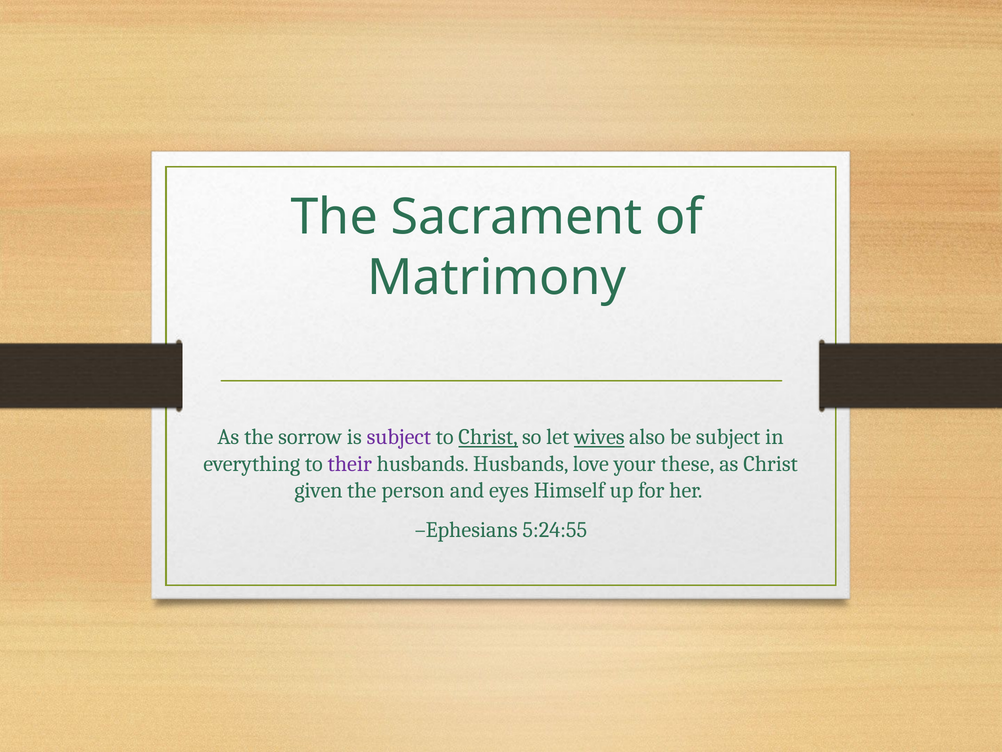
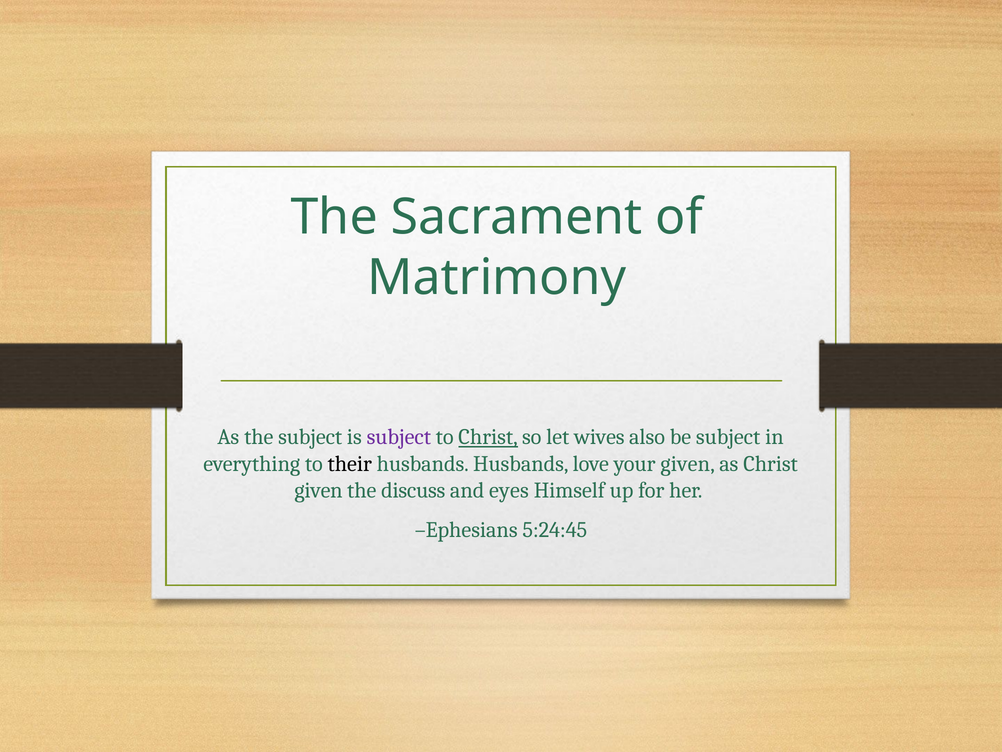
the sorrow: sorrow -> subject
wives underline: present -> none
their colour: purple -> black
your these: these -> given
person: person -> discuss
5:24:55: 5:24:55 -> 5:24:45
